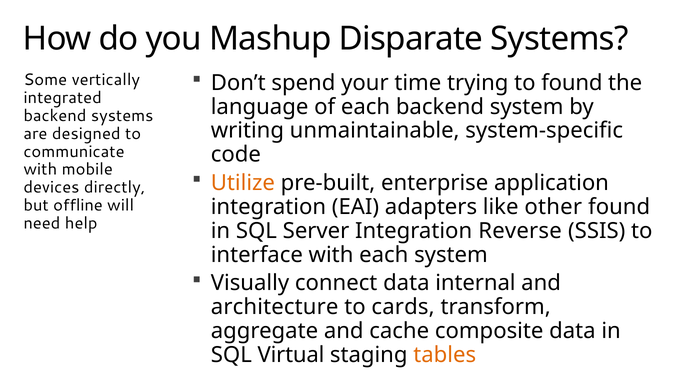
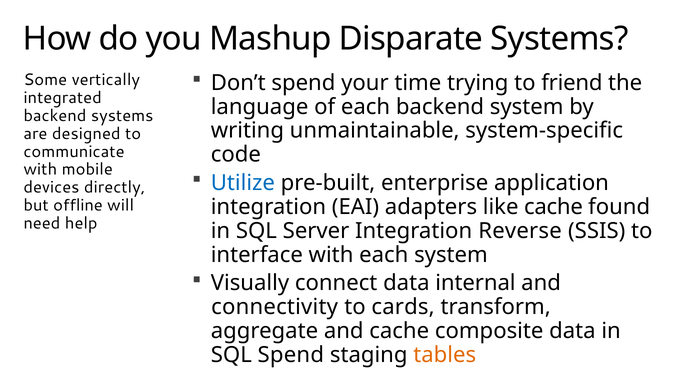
to found: found -> friend
Utilize colour: orange -> blue
like other: other -> cache
architecture: architecture -> connectivity
SQL Virtual: Virtual -> Spend
